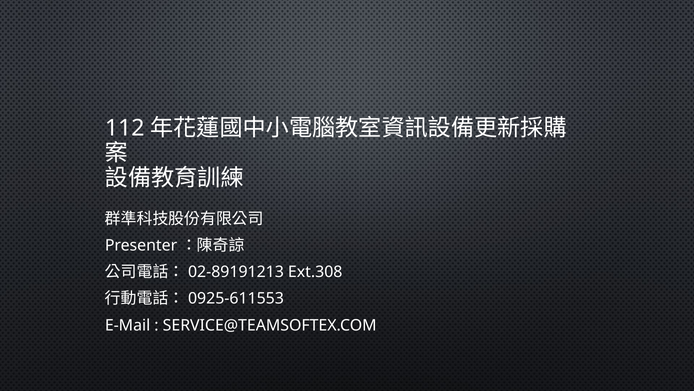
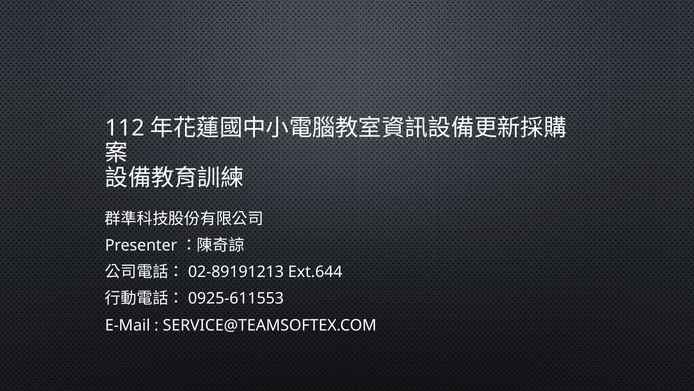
Ext.308: Ext.308 -> Ext.644
